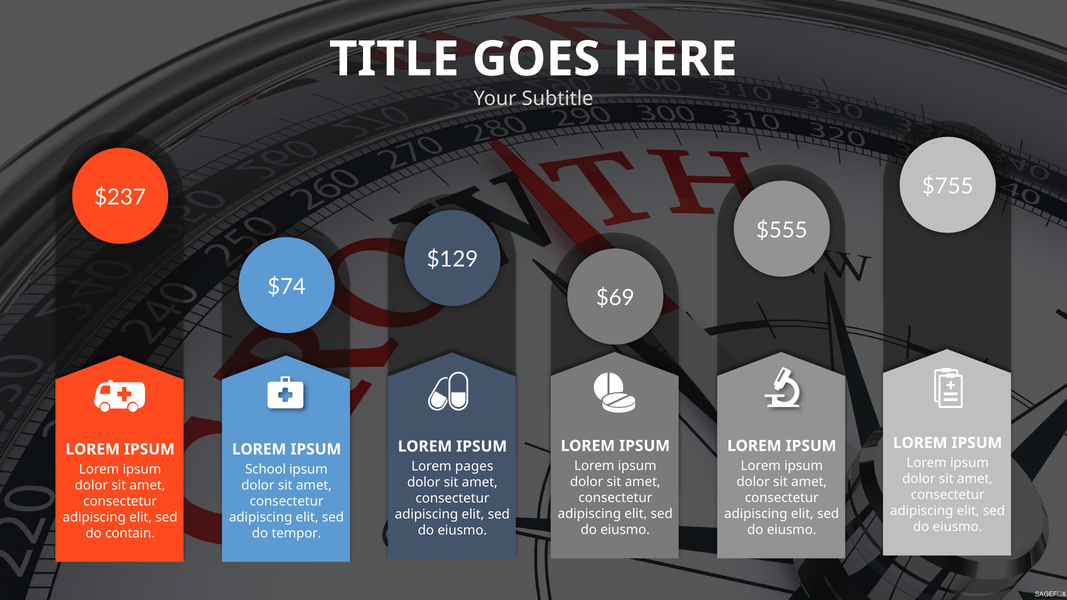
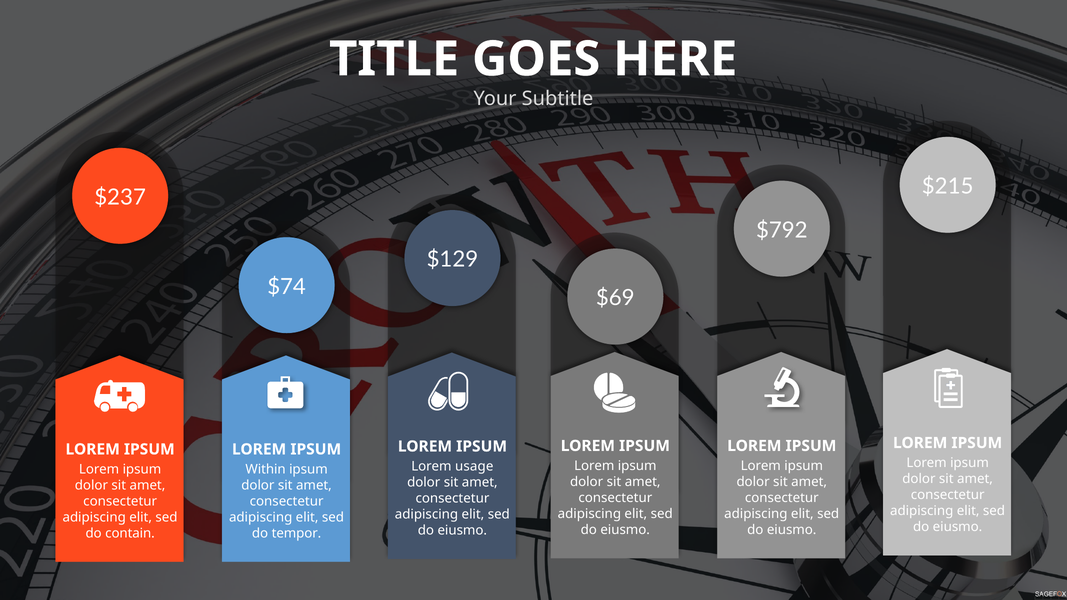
$755: $755 -> $215
$555: $555 -> $792
pages: pages -> usage
School: School -> Within
